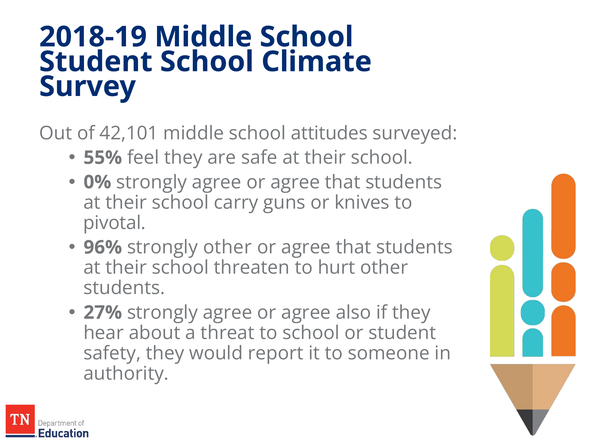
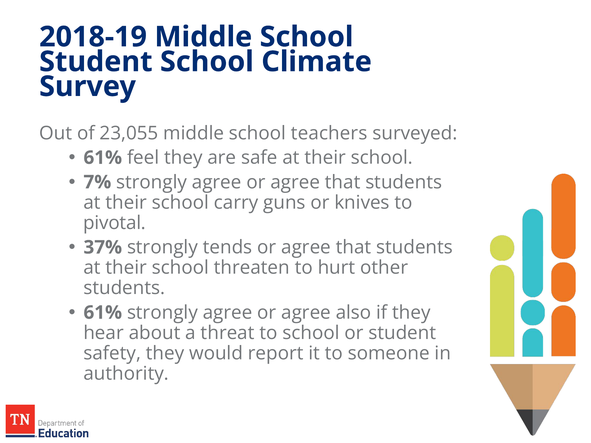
42,101: 42,101 -> 23,055
attitudes: attitudes -> teachers
55% at (103, 158): 55% -> 61%
0%: 0% -> 7%
96%: 96% -> 37%
strongly other: other -> tends
27% at (103, 313): 27% -> 61%
